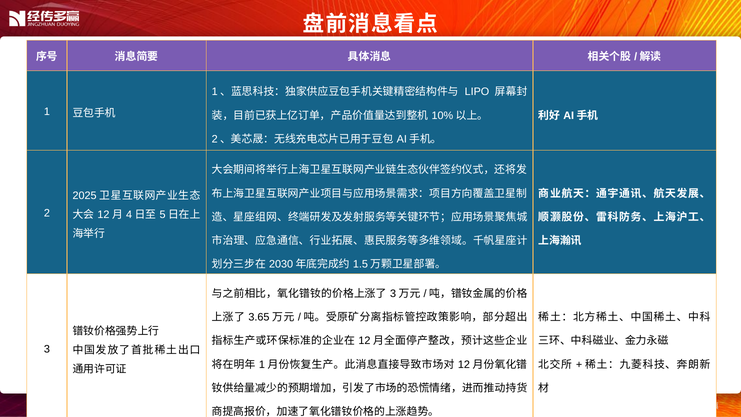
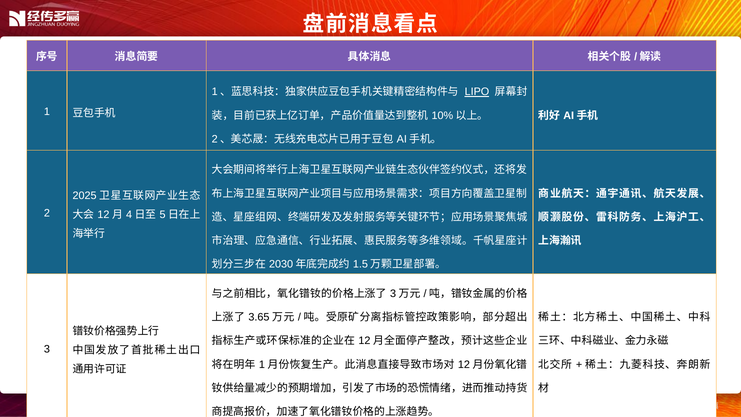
LIPO underline: none -> present
